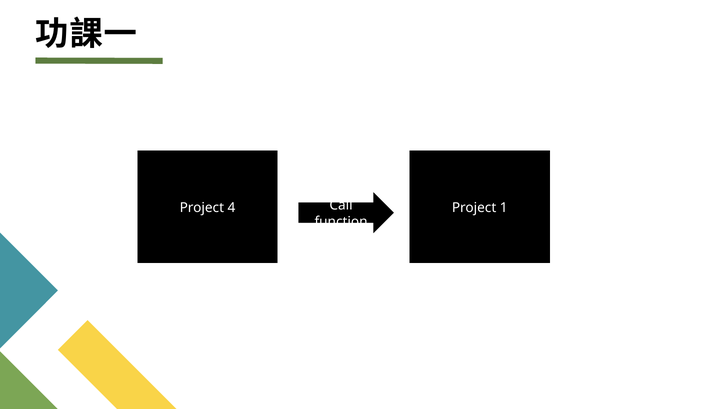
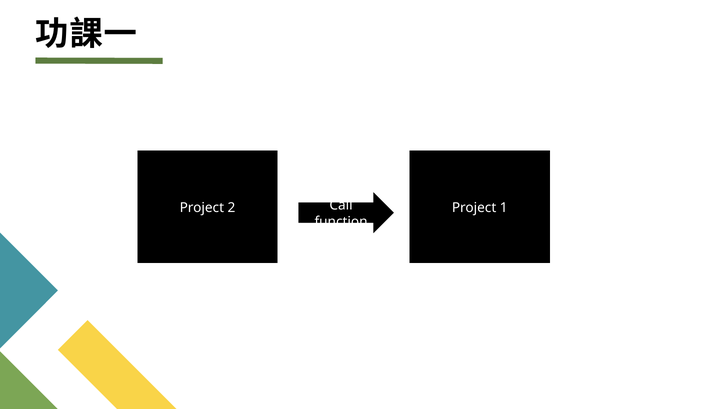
4: 4 -> 2
